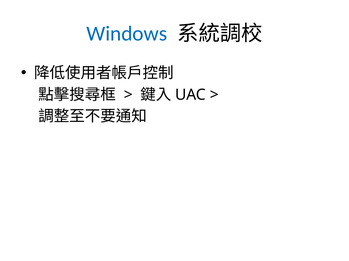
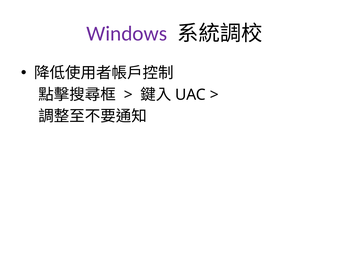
Windows colour: blue -> purple
